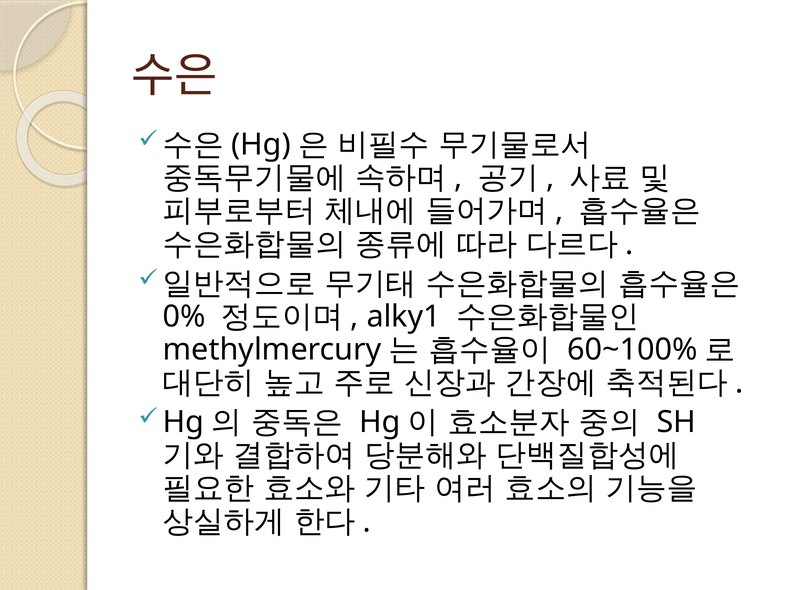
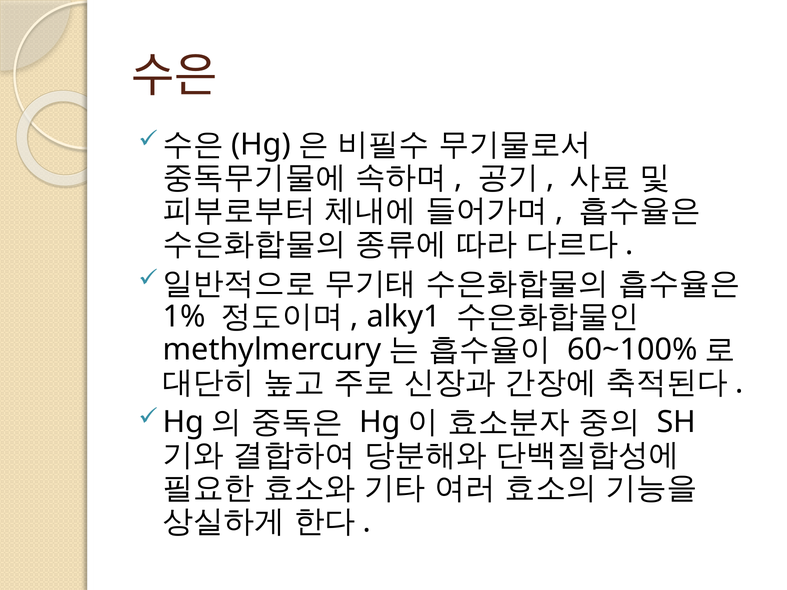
0%: 0% -> 1%
